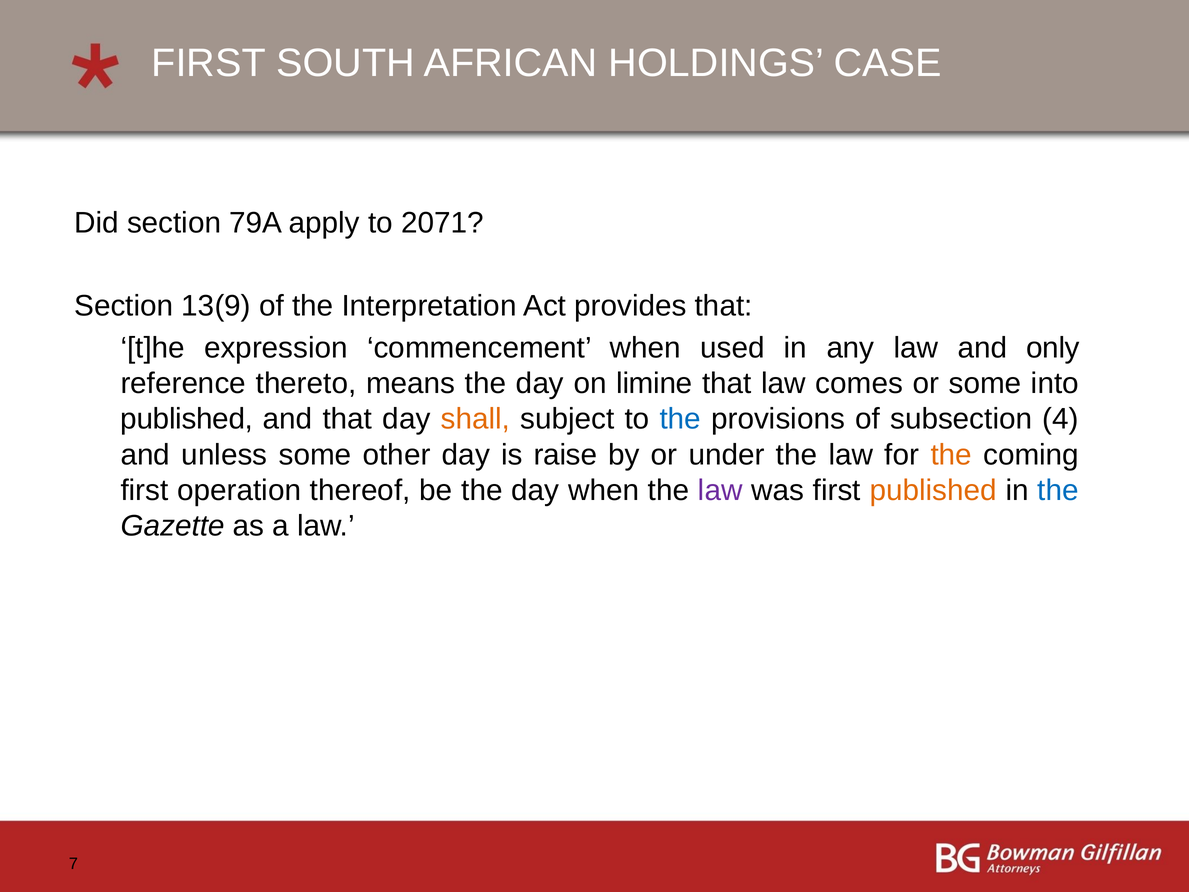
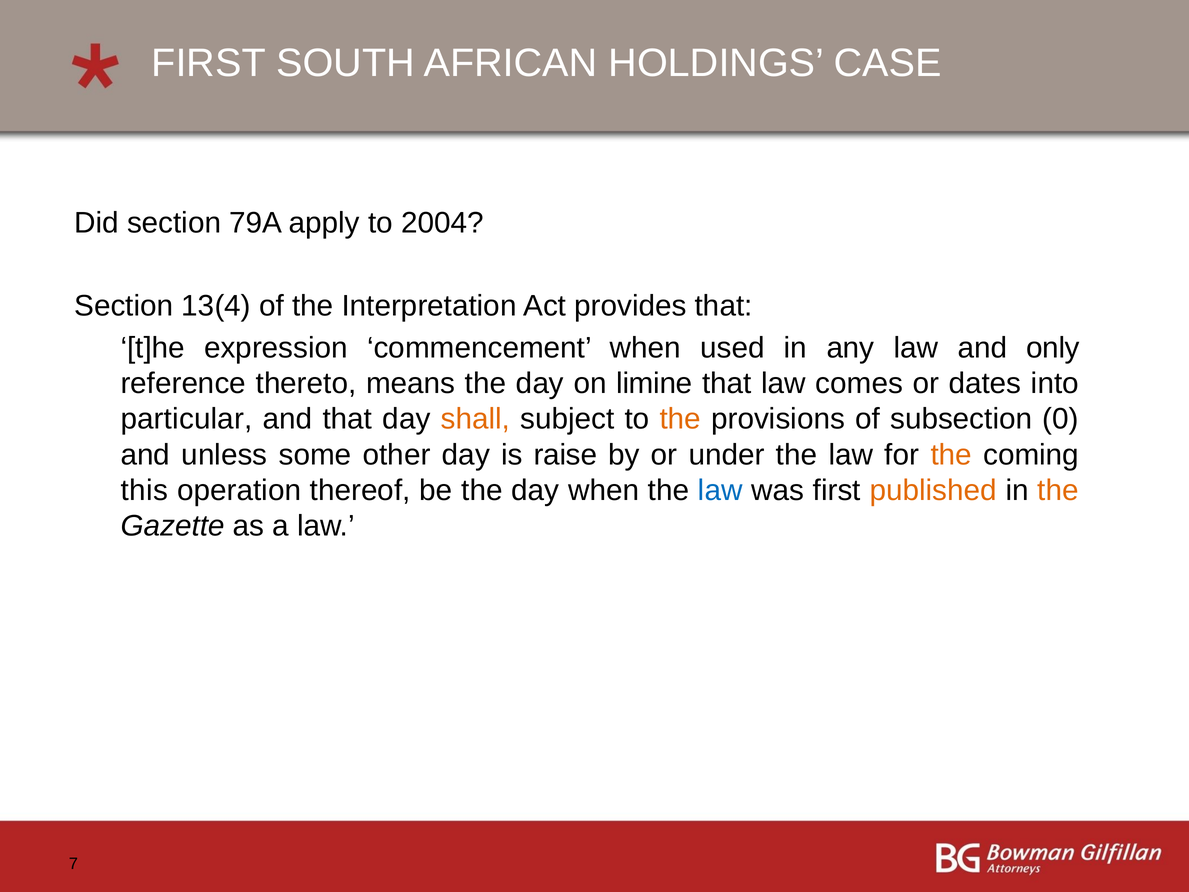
2071: 2071 -> 2004
13(9: 13(9 -> 13(4
or some: some -> dates
published at (187, 419): published -> particular
the at (680, 419) colour: blue -> orange
4: 4 -> 0
first at (144, 490): first -> this
law at (720, 490) colour: purple -> blue
the at (1058, 490) colour: blue -> orange
